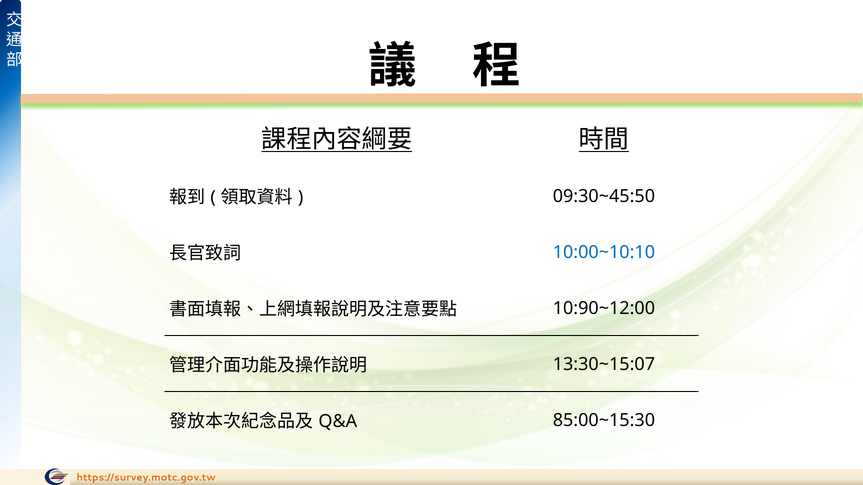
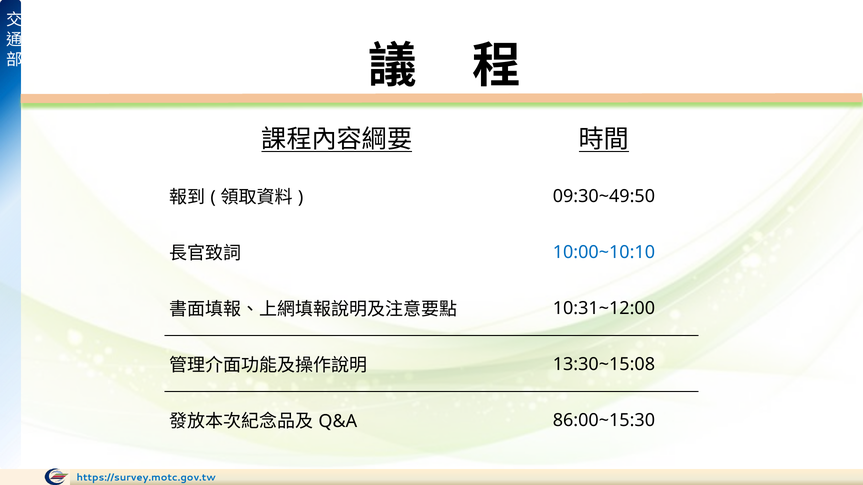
09:30~45:50: 09:30~45:50 -> 09:30~49:50
10:90~12:00: 10:90~12:00 -> 10:31~12:00
13:30~15:07: 13:30~15:07 -> 13:30~15:08
85:00~15:30: 85:00~15:30 -> 86:00~15:30
https://survey.motc.gov.tw colour: orange -> blue
